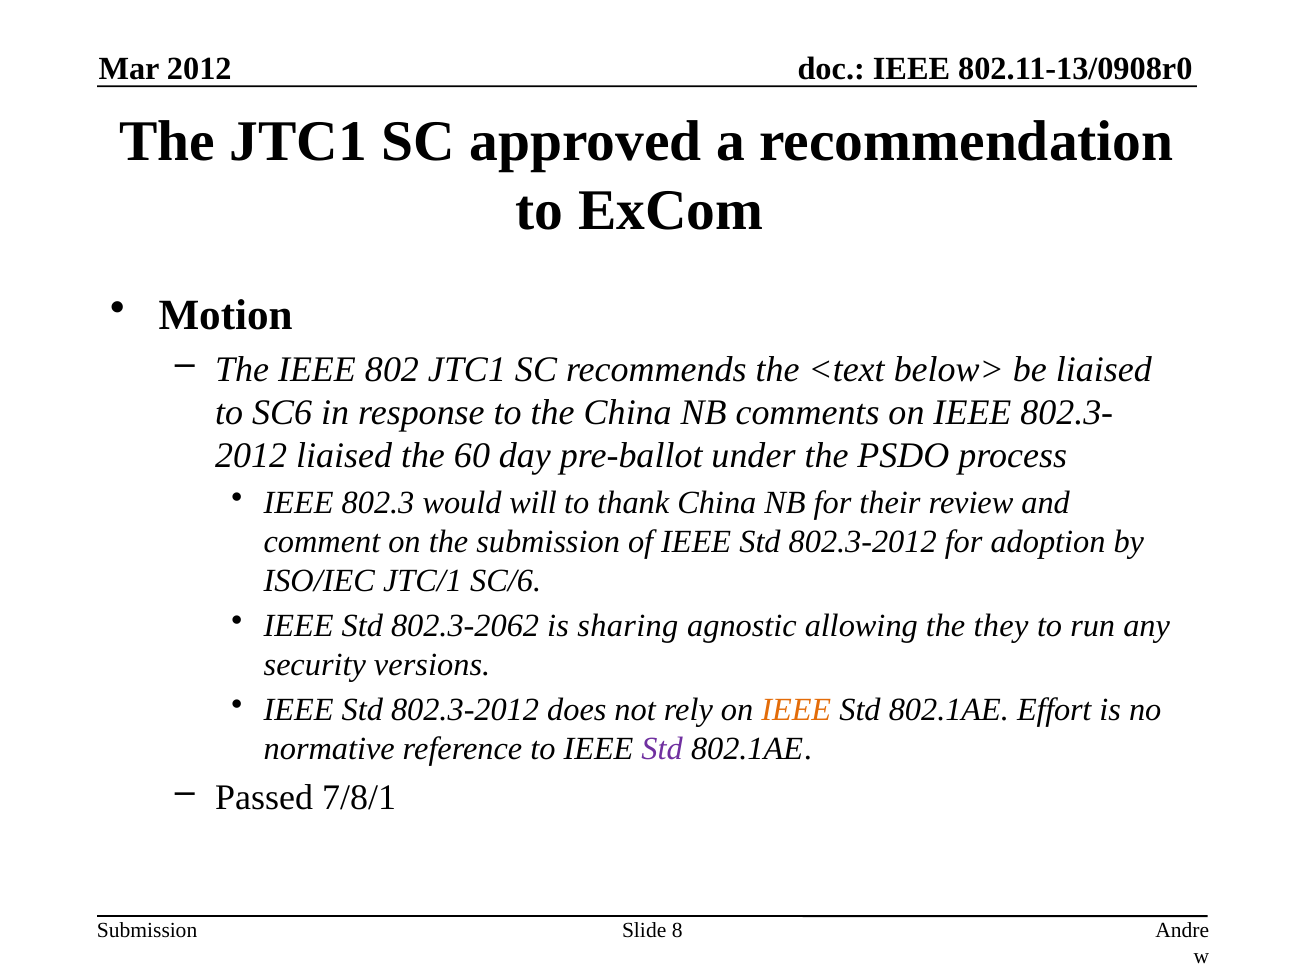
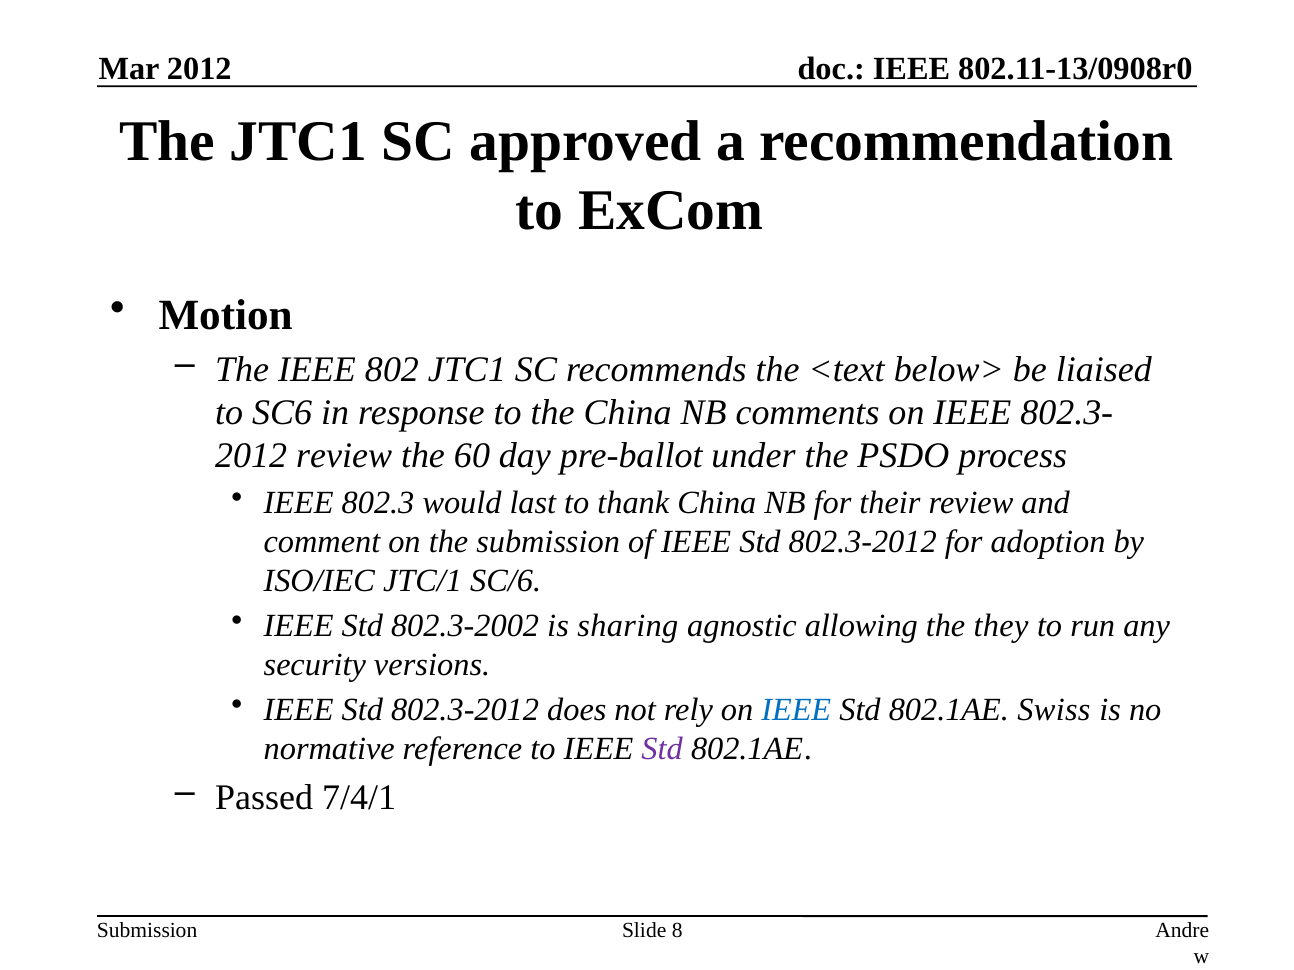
2012 liaised: liaised -> review
will: will -> last
802.3-2062: 802.3-2062 -> 802.3-2002
IEEE at (796, 710) colour: orange -> blue
Effort: Effort -> Swiss
7/8/1: 7/8/1 -> 7/4/1
